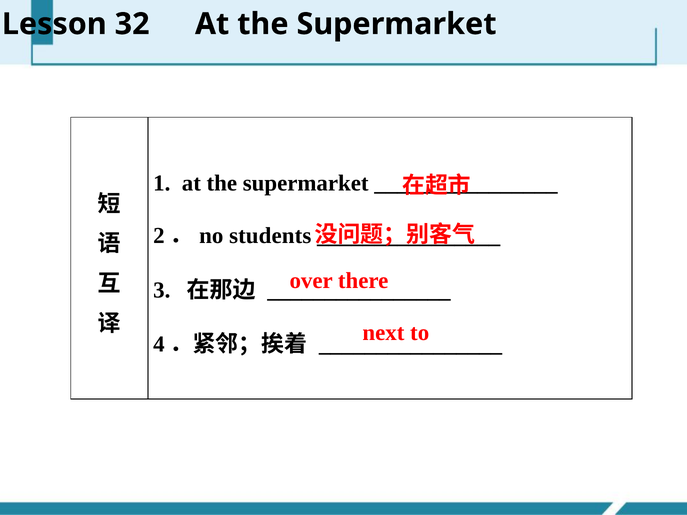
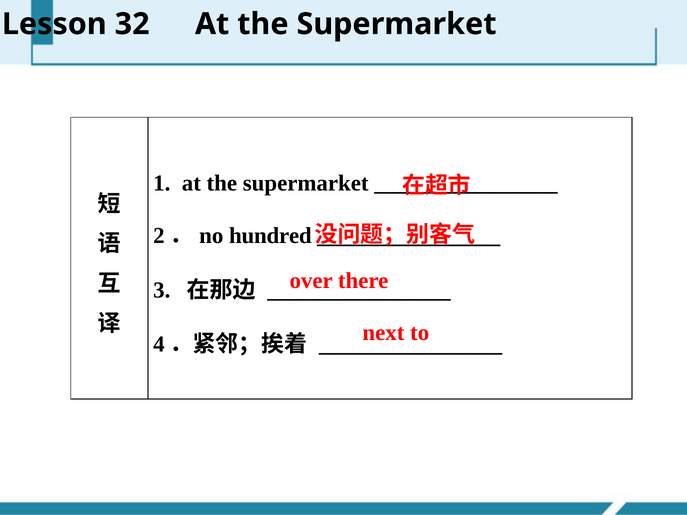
students: students -> hundred
